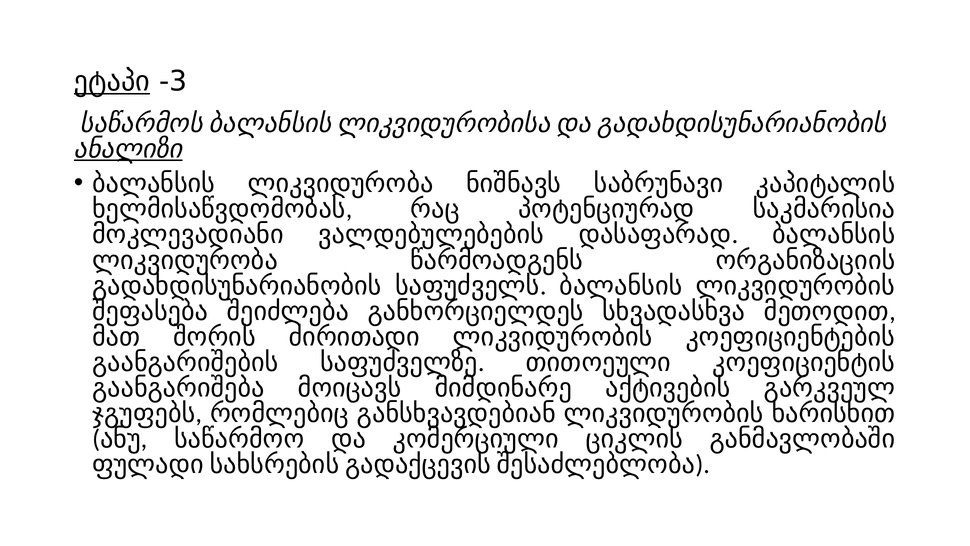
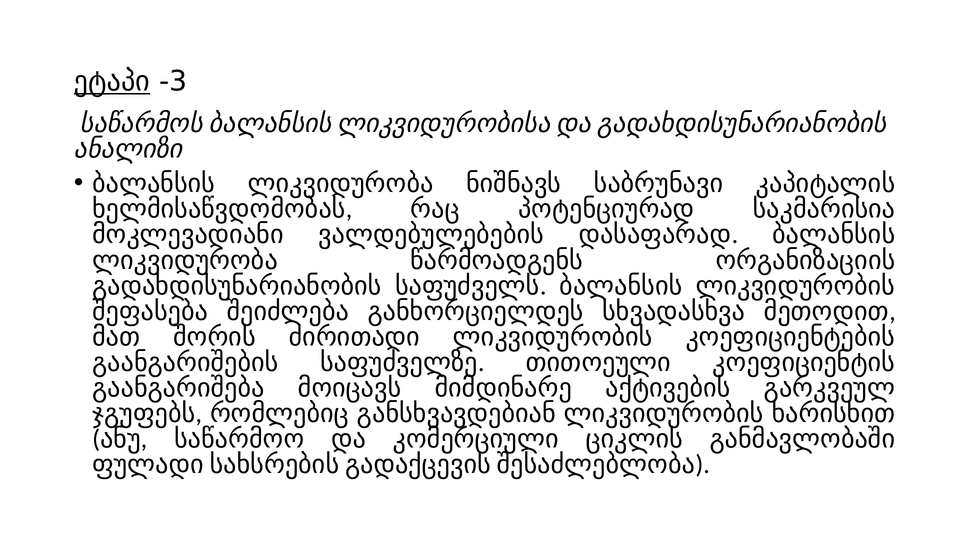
ანალიზი underline: present -> none
